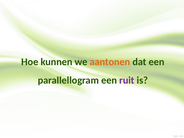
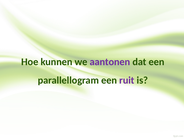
aantonen colour: orange -> purple
